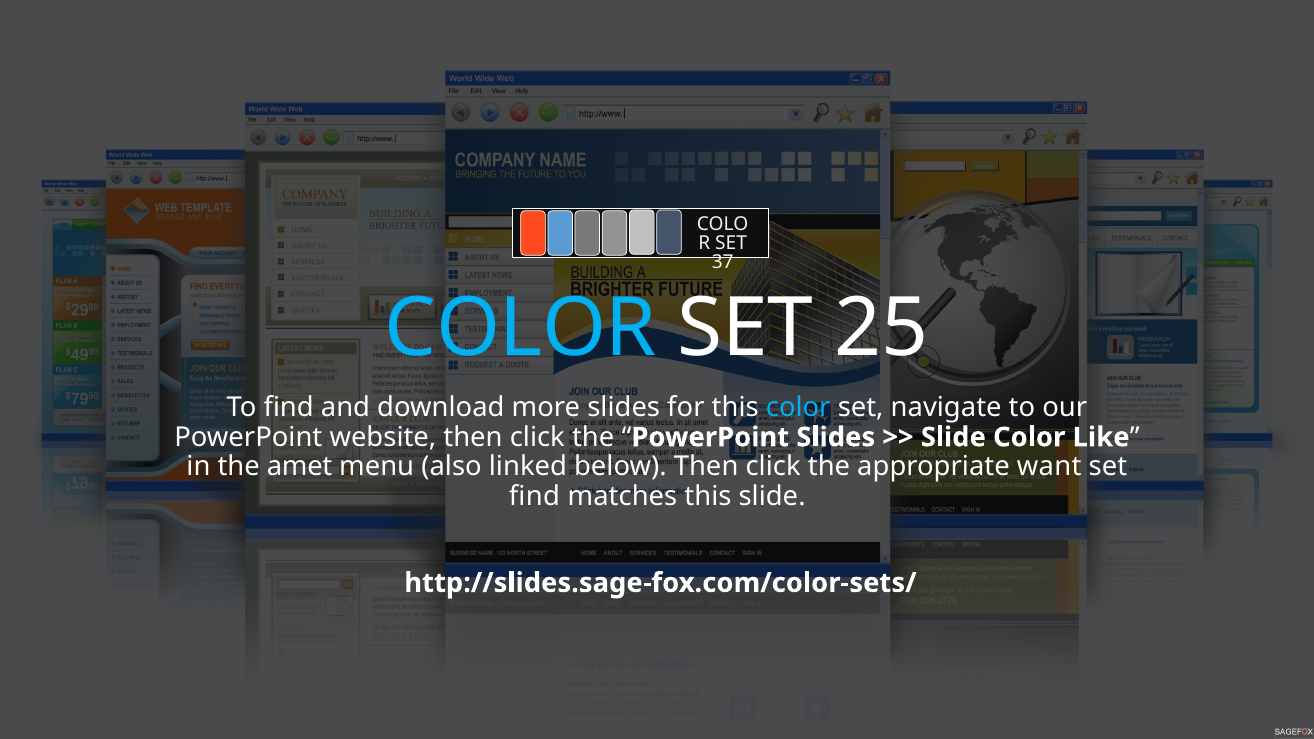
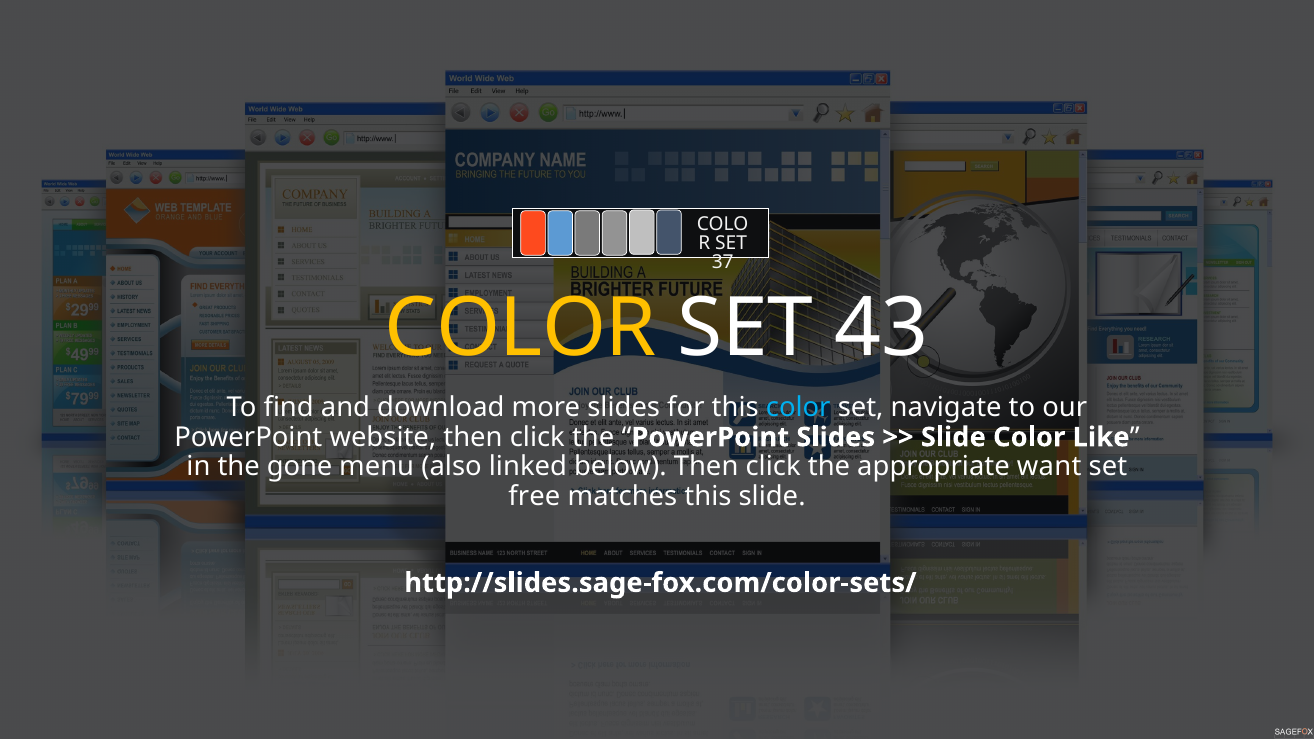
COLOR at (521, 328) colour: light blue -> yellow
25: 25 -> 43
amet: amet -> gone
find at (534, 496): find -> free
